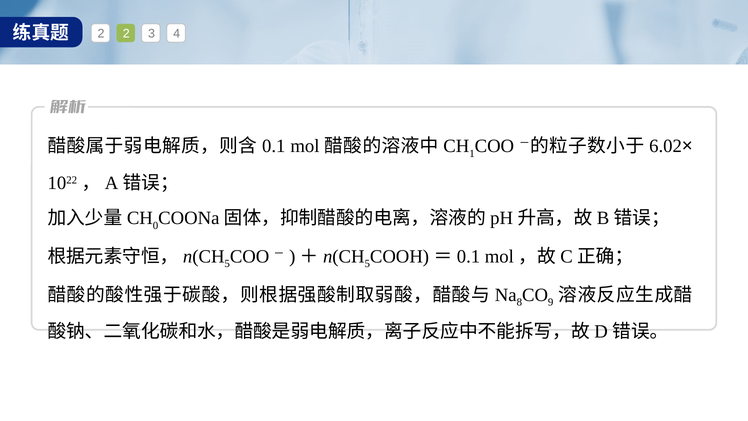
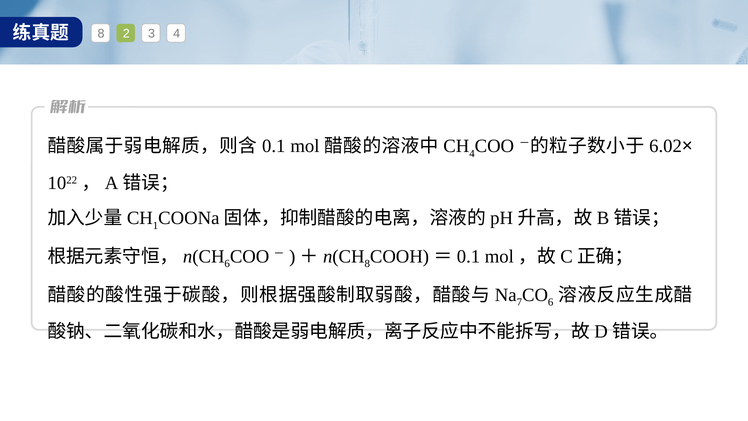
2 at (101, 34): 2 -> 8
1 at (472, 153): 1 -> 4
0: 0 -> 1
5 at (227, 264): 5 -> 6
5 at (367, 264): 5 -> 8
8: 8 -> 7
9 at (551, 302): 9 -> 6
